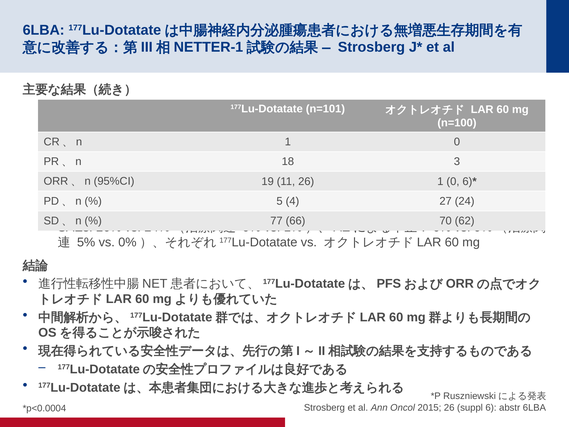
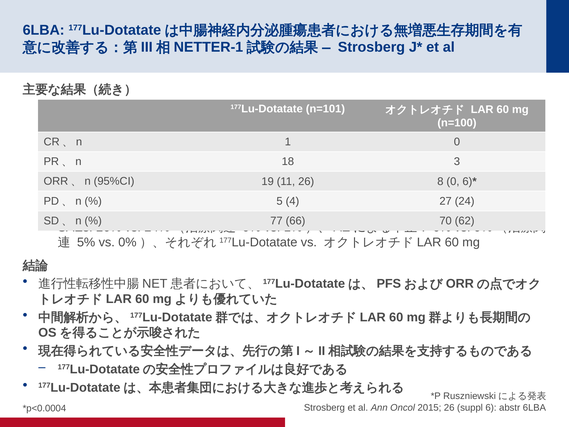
26 1: 1 -> 8
